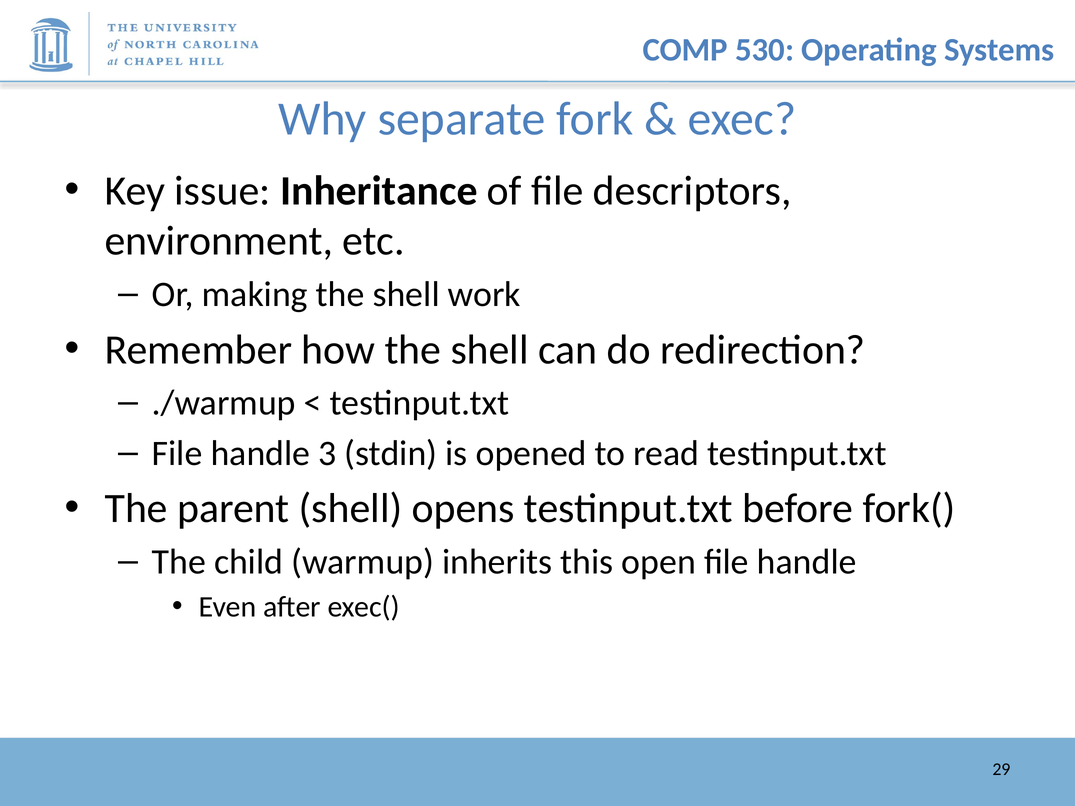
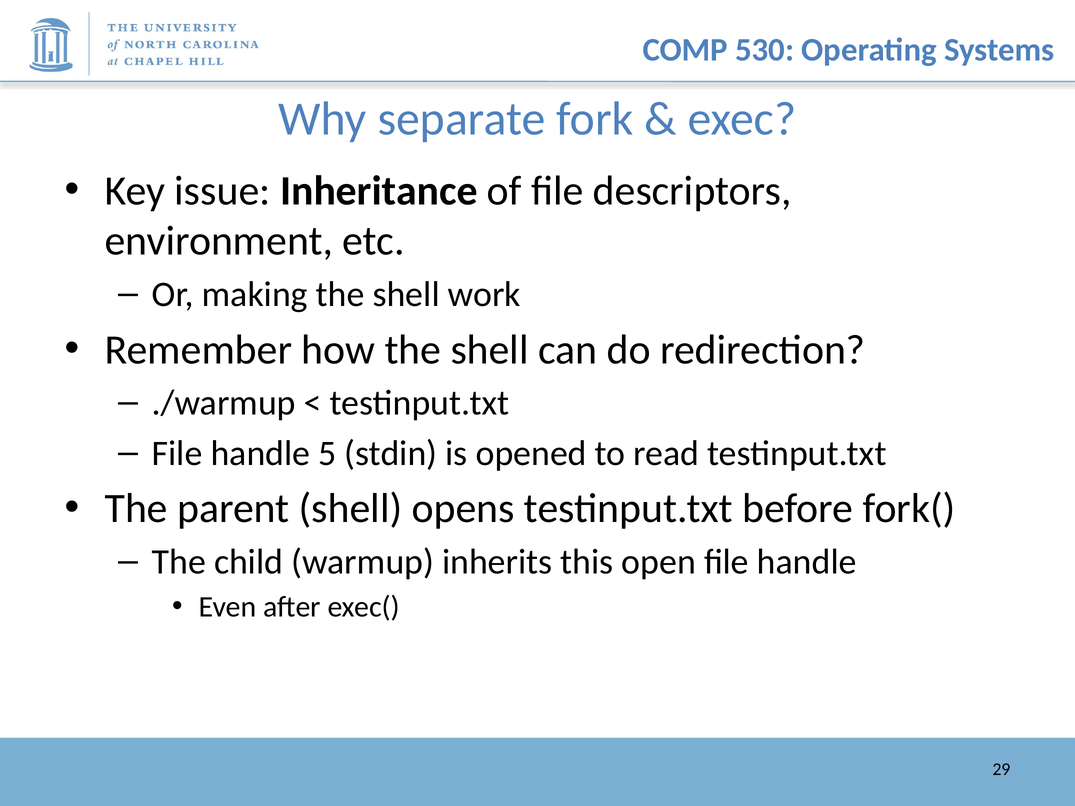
3: 3 -> 5
